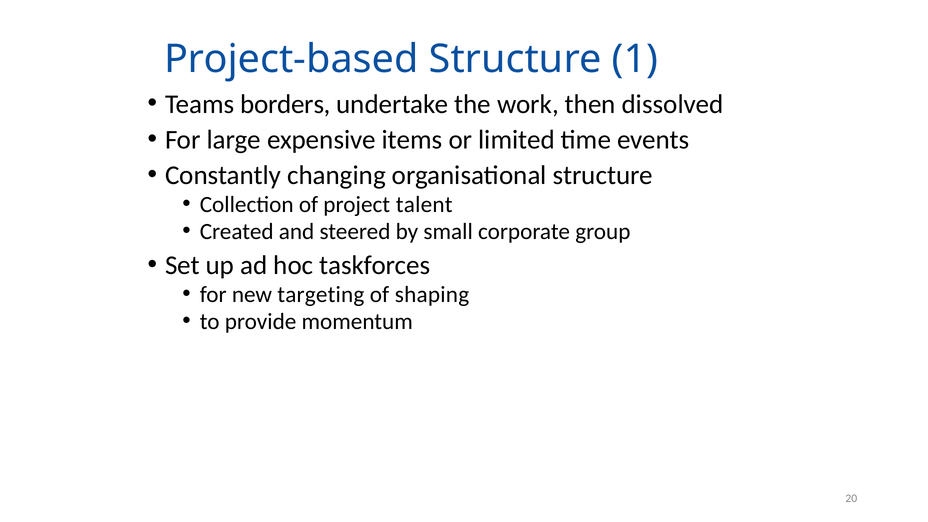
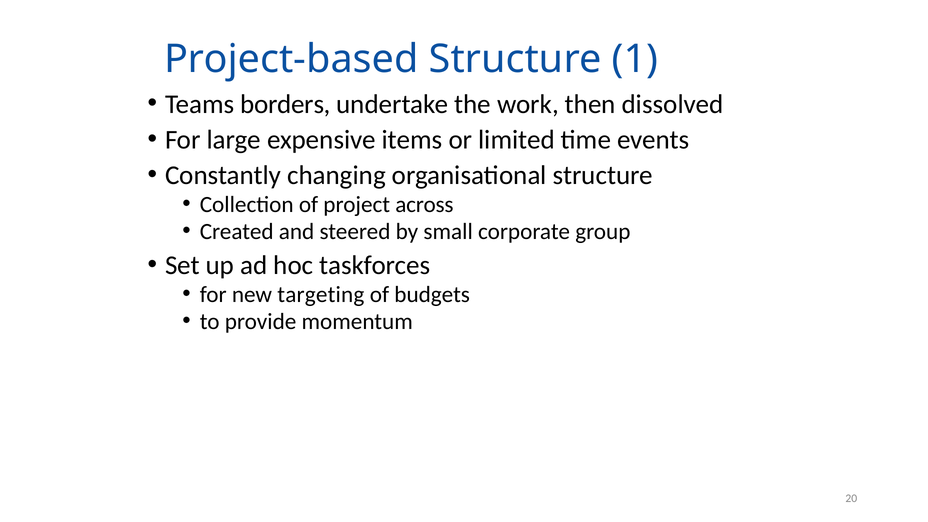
talent: talent -> across
shaping: shaping -> budgets
